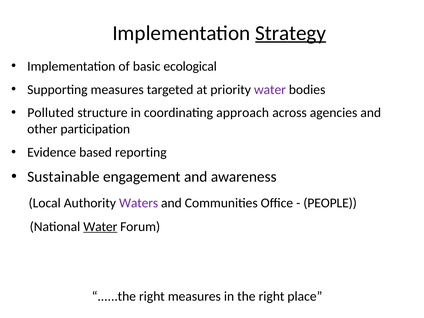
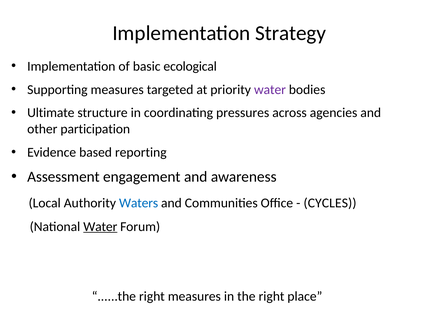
Strategy underline: present -> none
Polluted: Polluted -> Ultimate
approach: approach -> pressures
Sustainable: Sustainable -> Assessment
Waters colour: purple -> blue
PEOPLE: PEOPLE -> CYCLES
